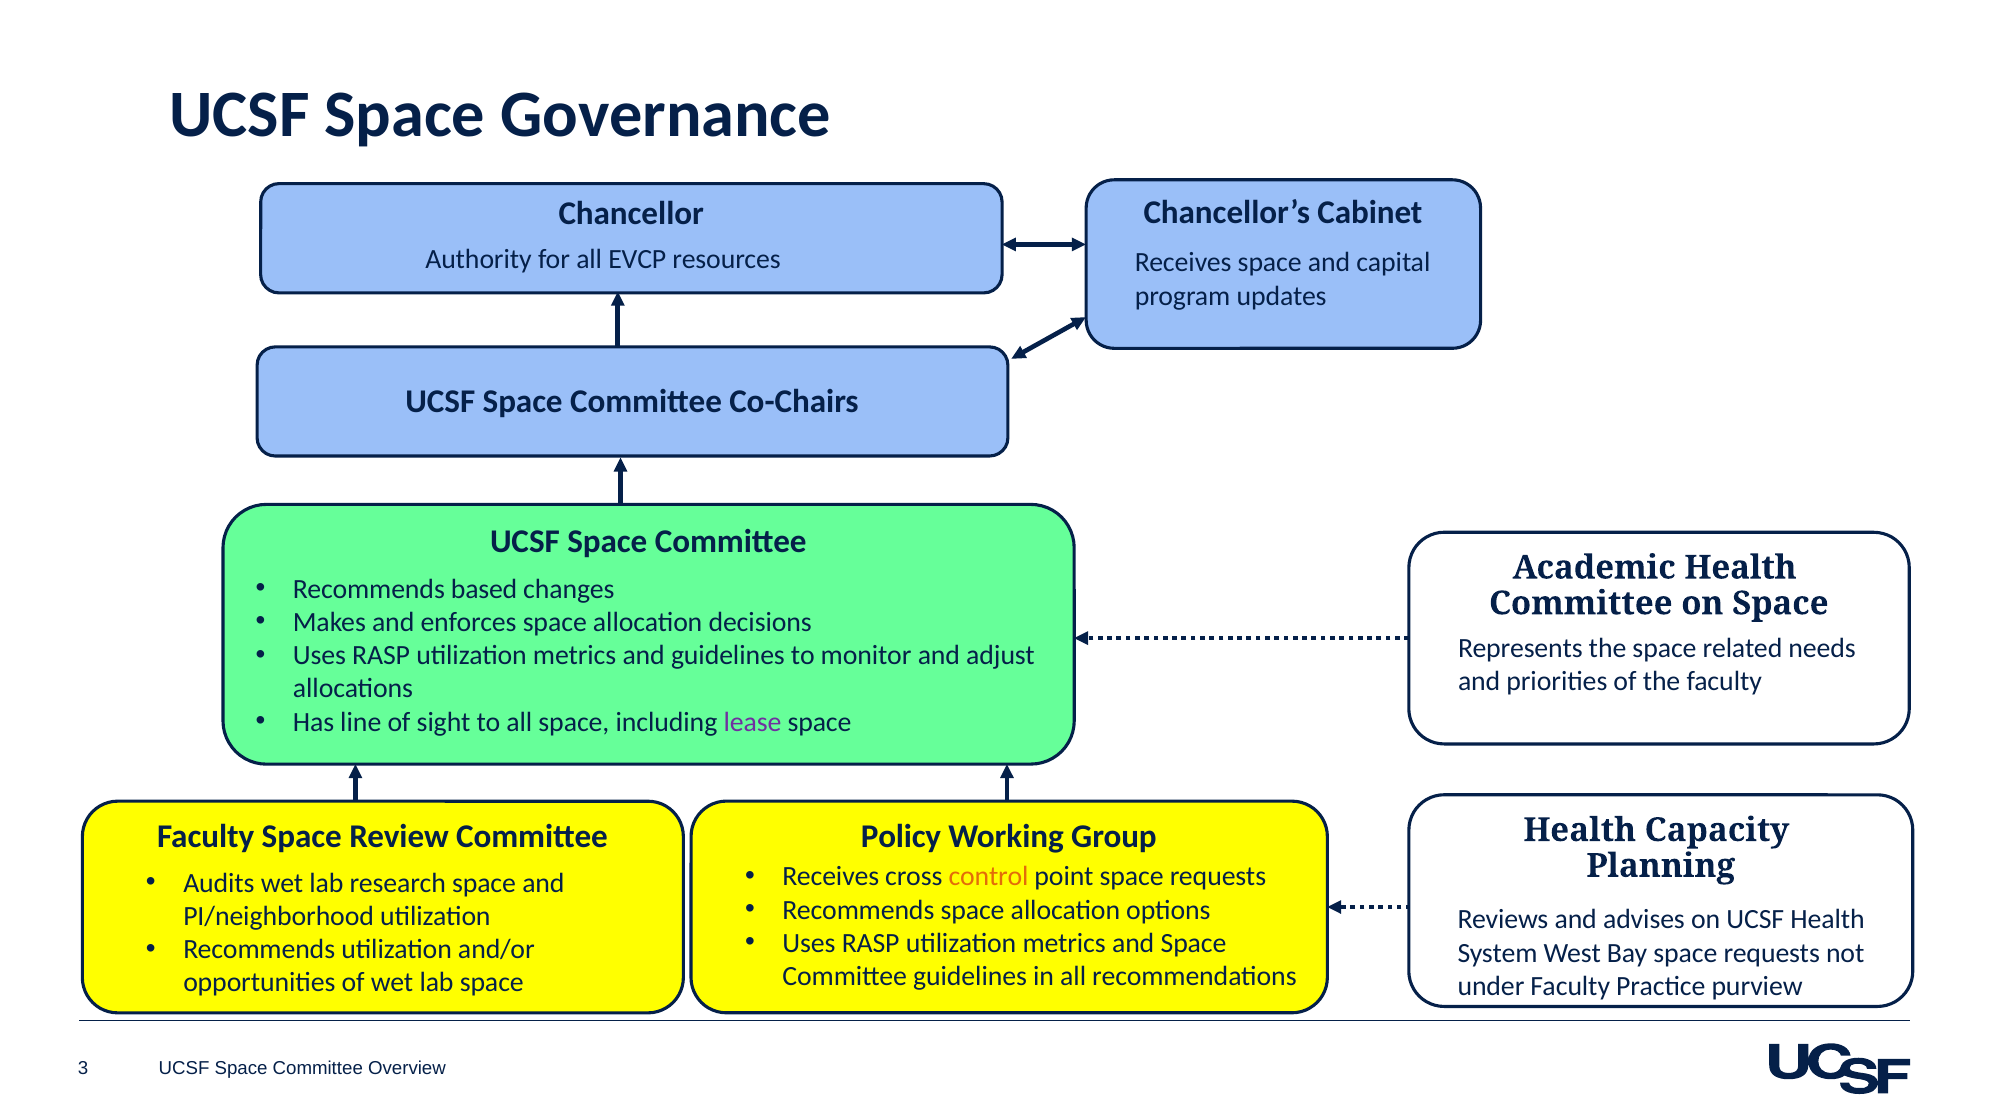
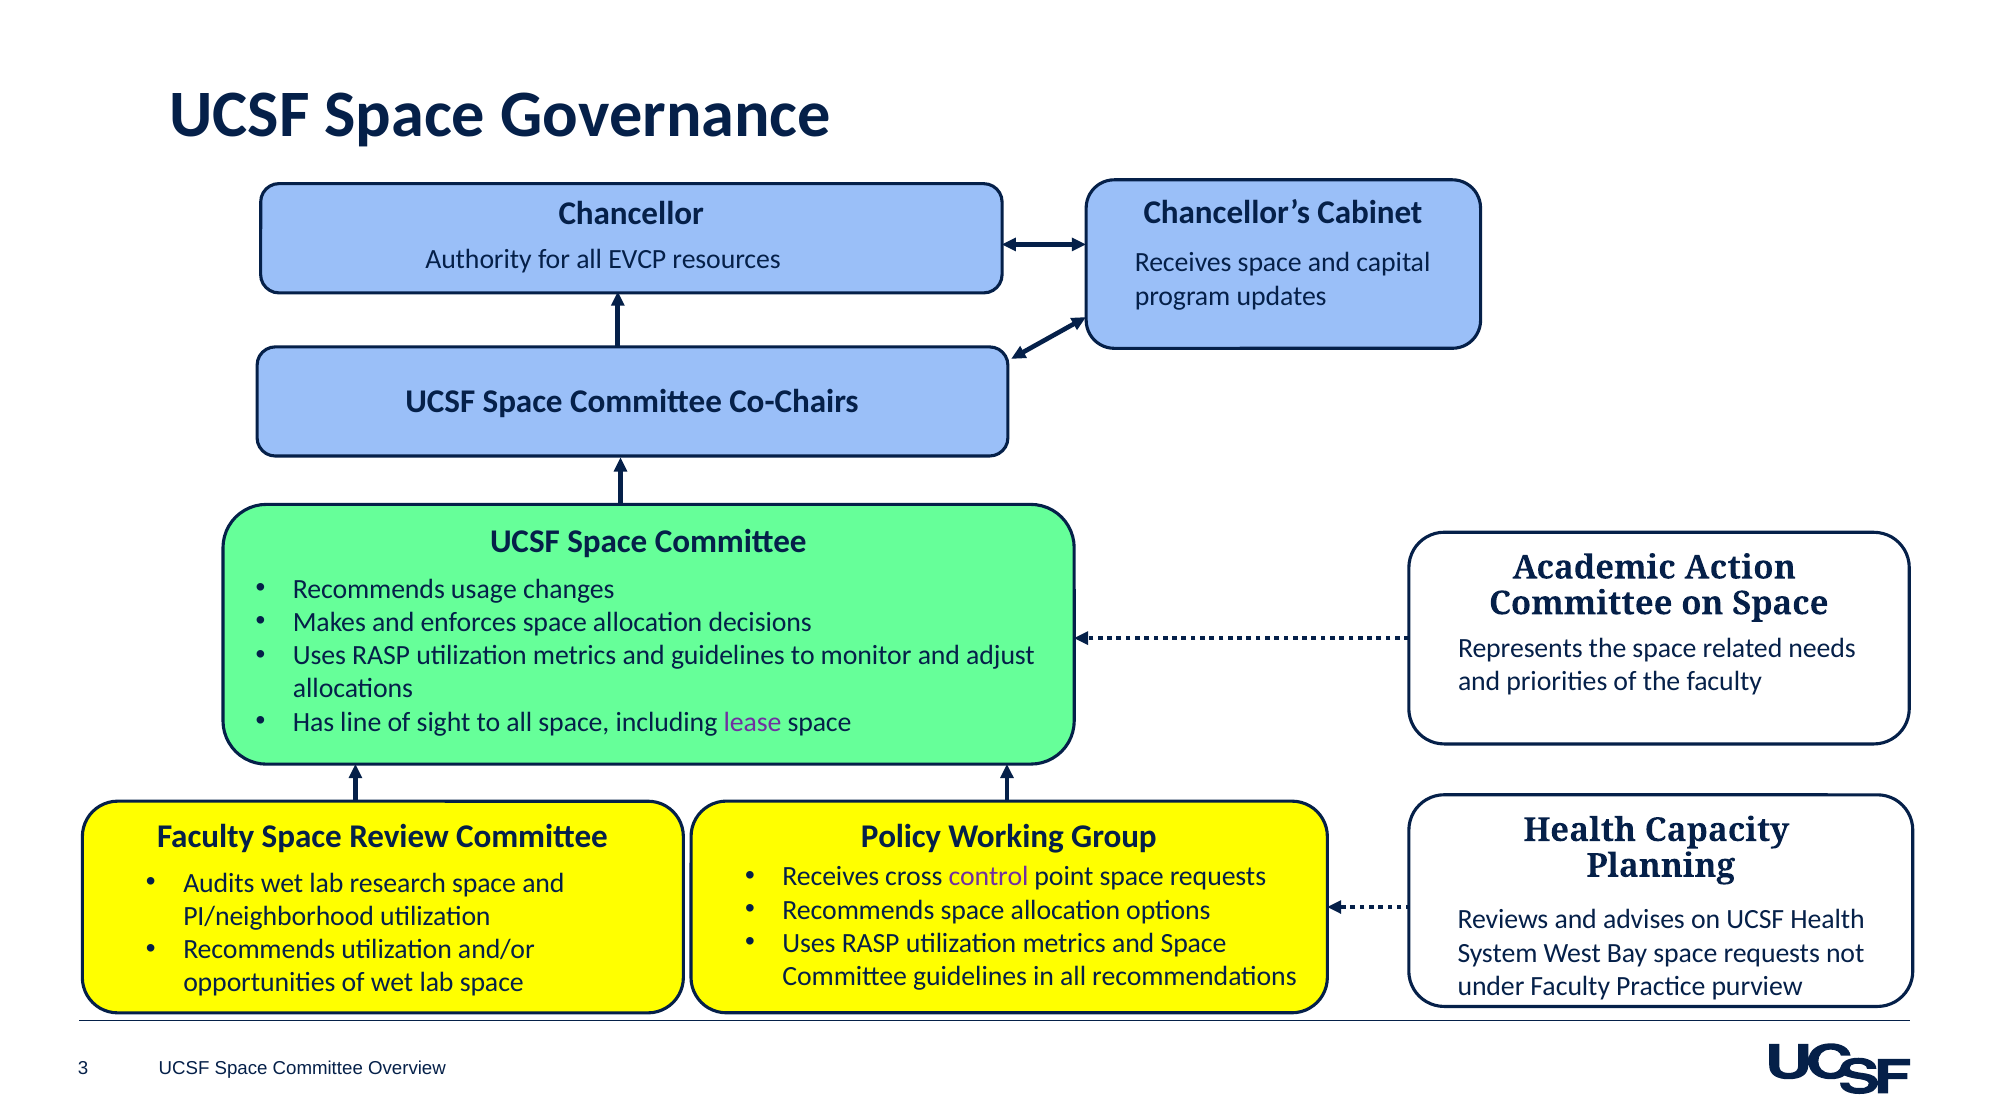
Academic Health: Health -> Action
based: based -> usage
control colour: orange -> purple
